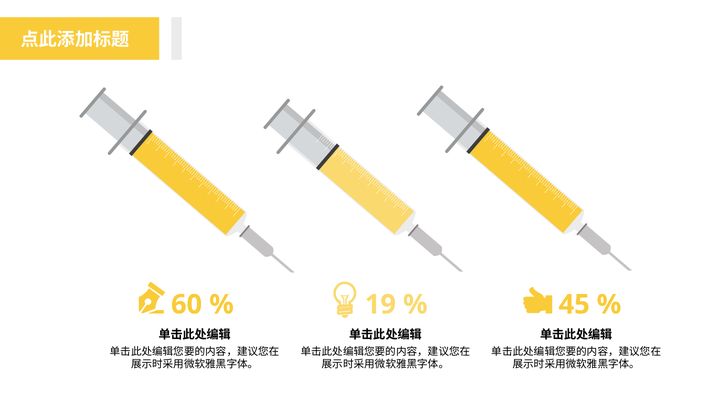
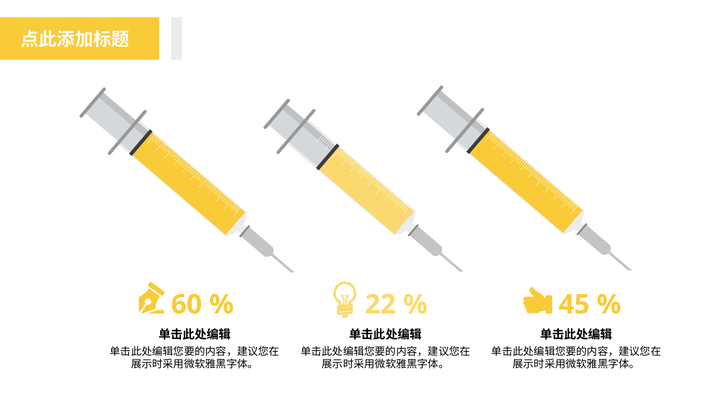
19: 19 -> 22
